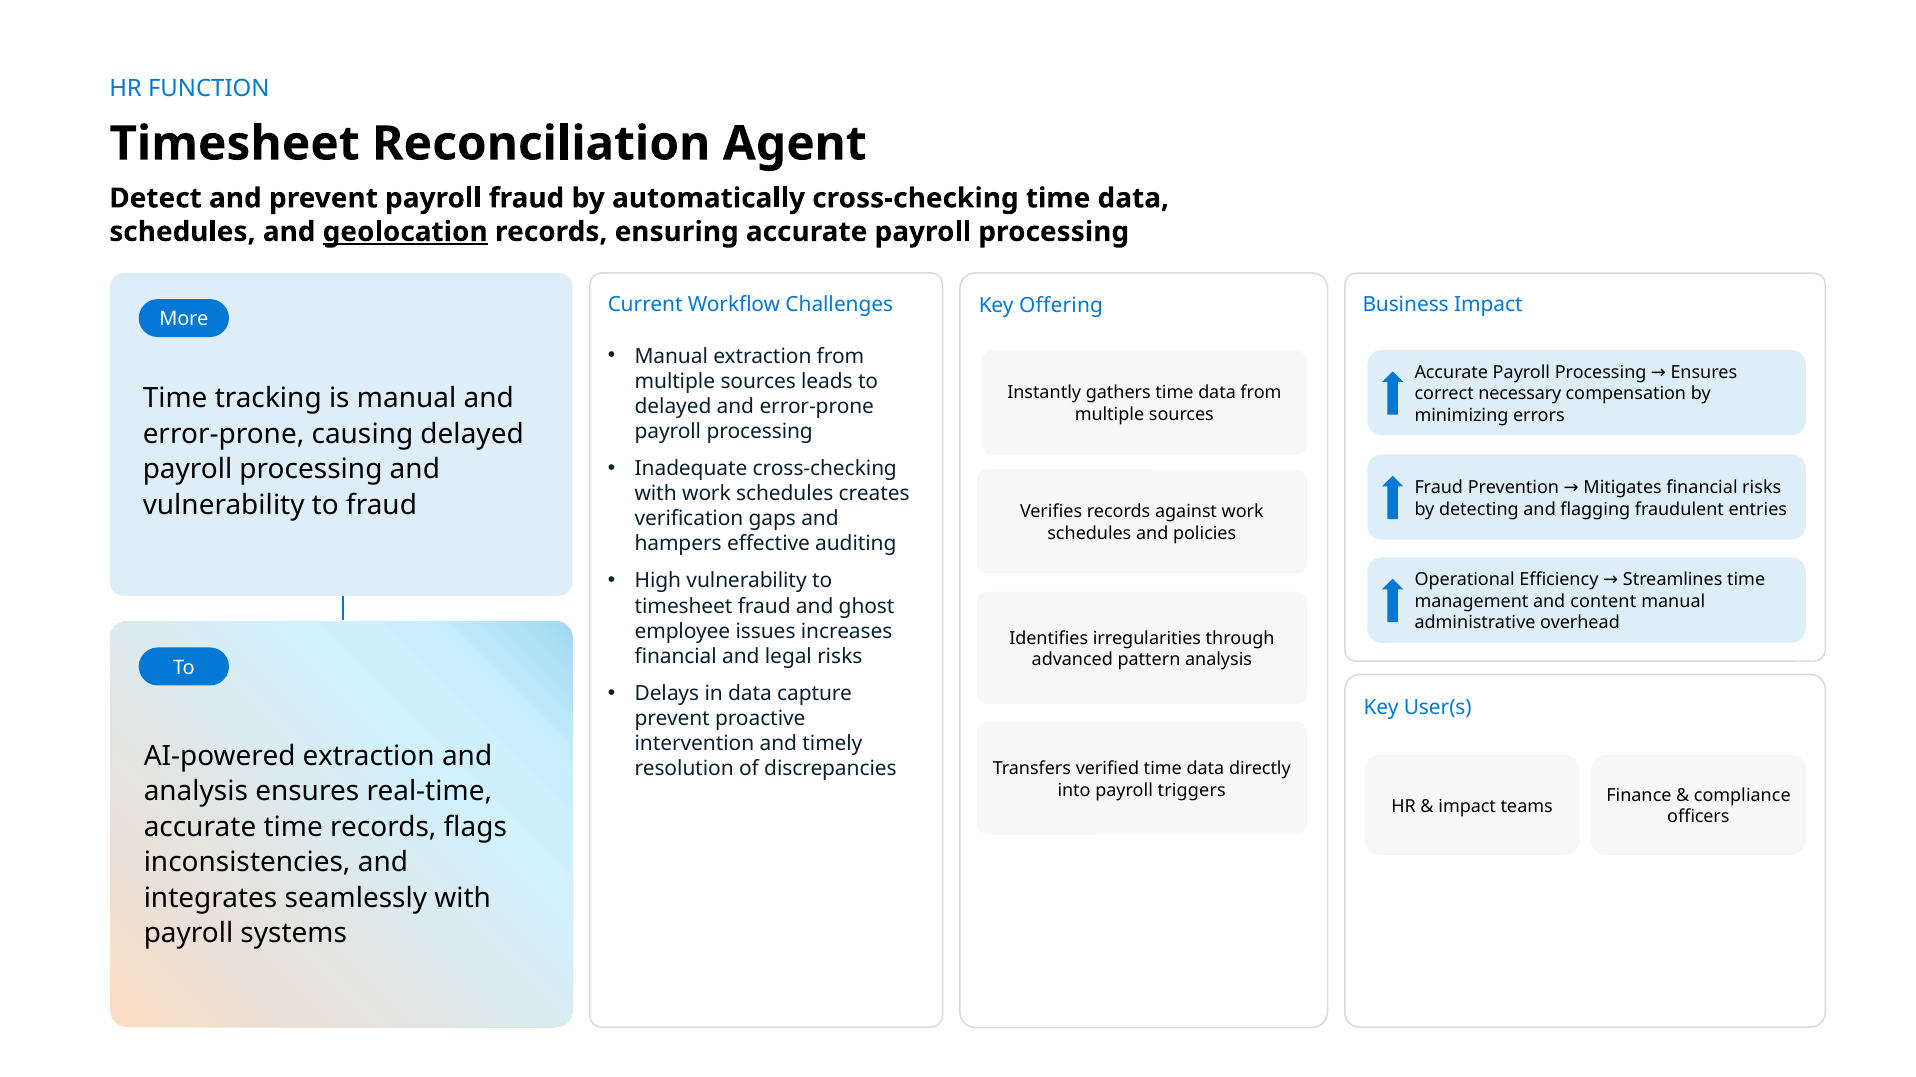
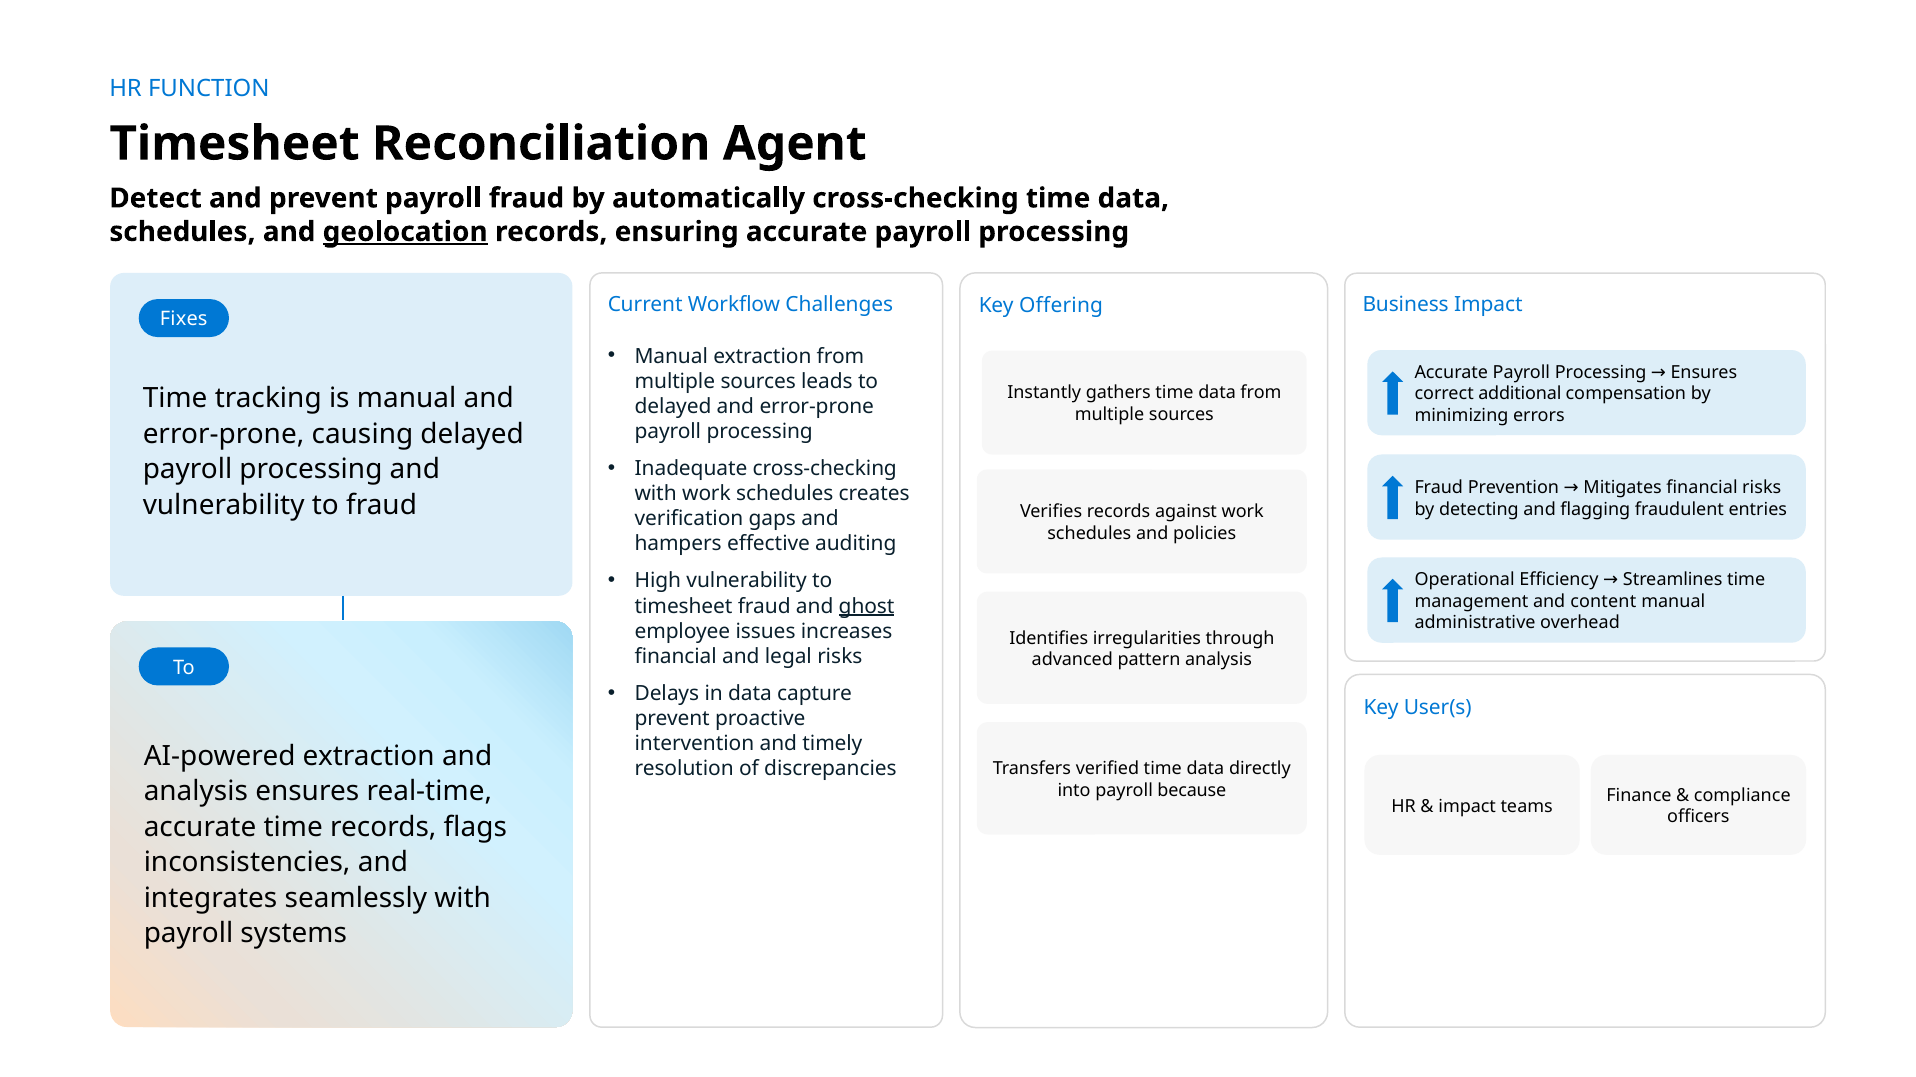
More: More -> Fixes
necessary: necessary -> additional
ghost underline: none -> present
triggers: triggers -> because
